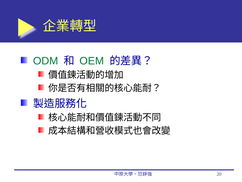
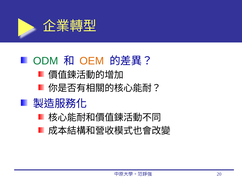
OEM colour: green -> orange
